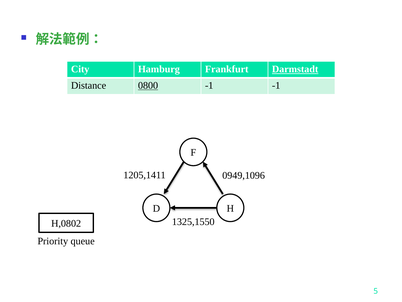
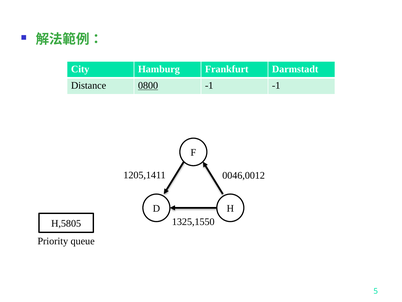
Darmstadt underline: present -> none
0949,1096: 0949,1096 -> 0046,0012
H,0802: H,0802 -> H,5805
